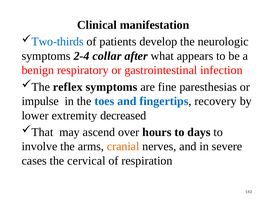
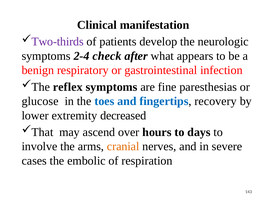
Two-thirds colour: blue -> purple
collar: collar -> check
impulse: impulse -> glucose
cervical: cervical -> embolic
